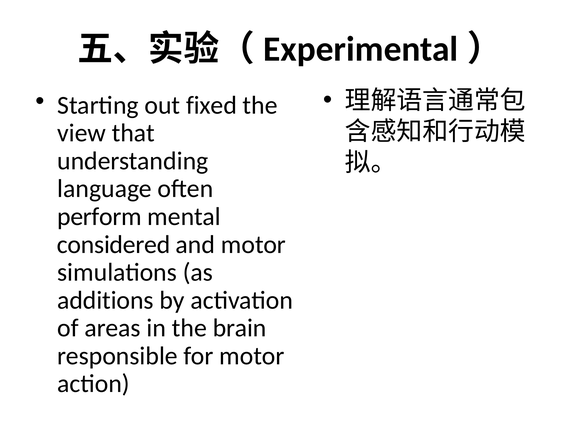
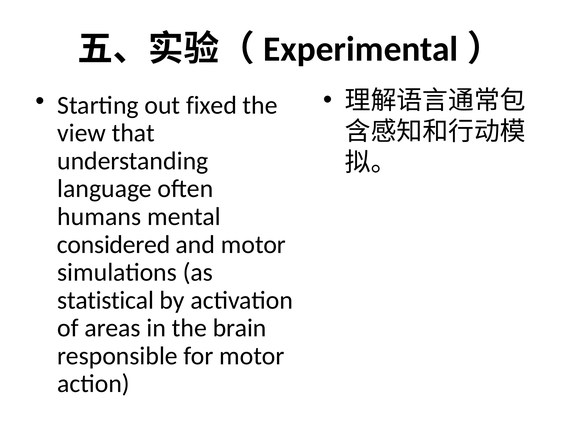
perform: perform -> humans
additions: additions -> statistical
